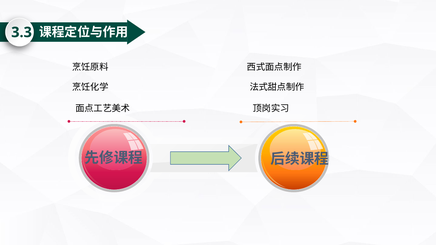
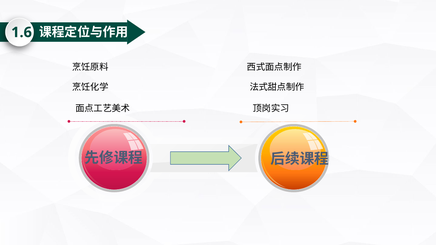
3.3: 3.3 -> 1.6
